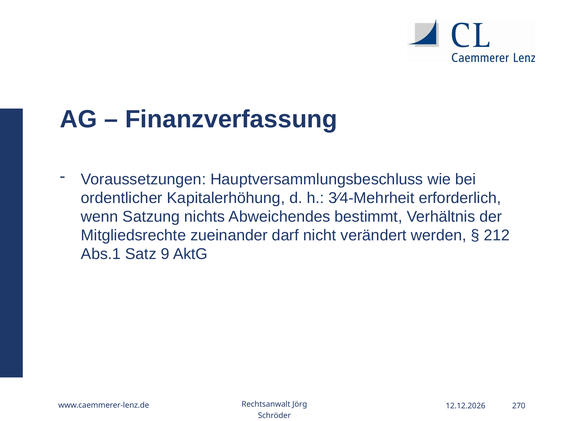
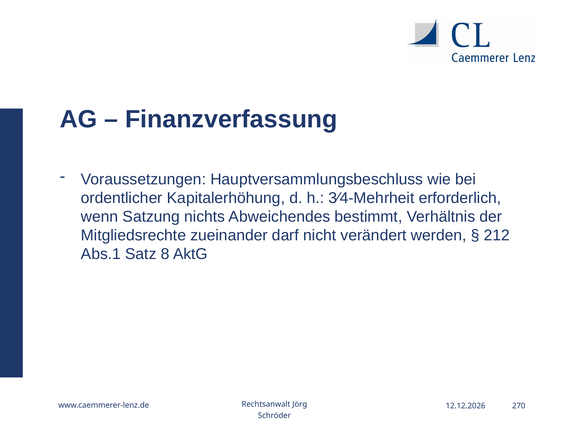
9: 9 -> 8
